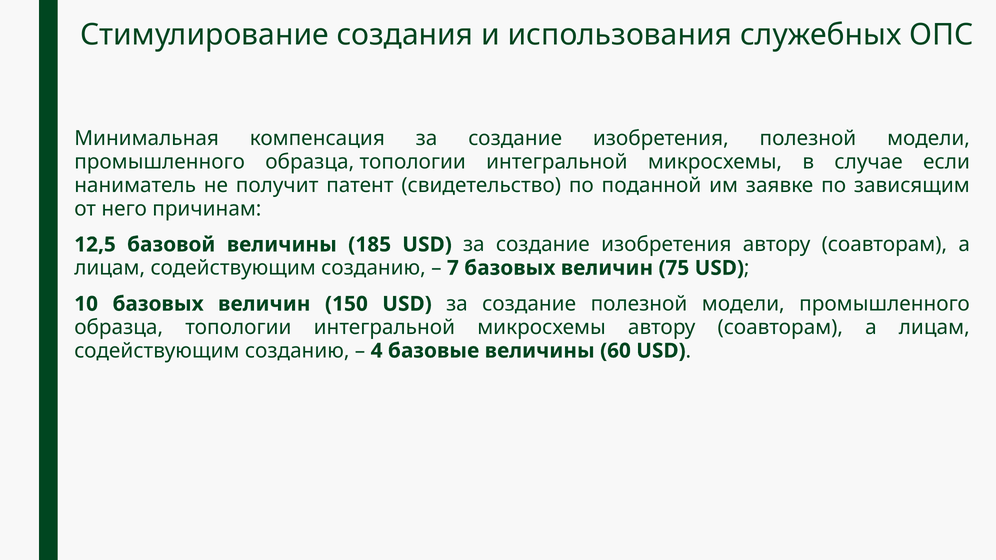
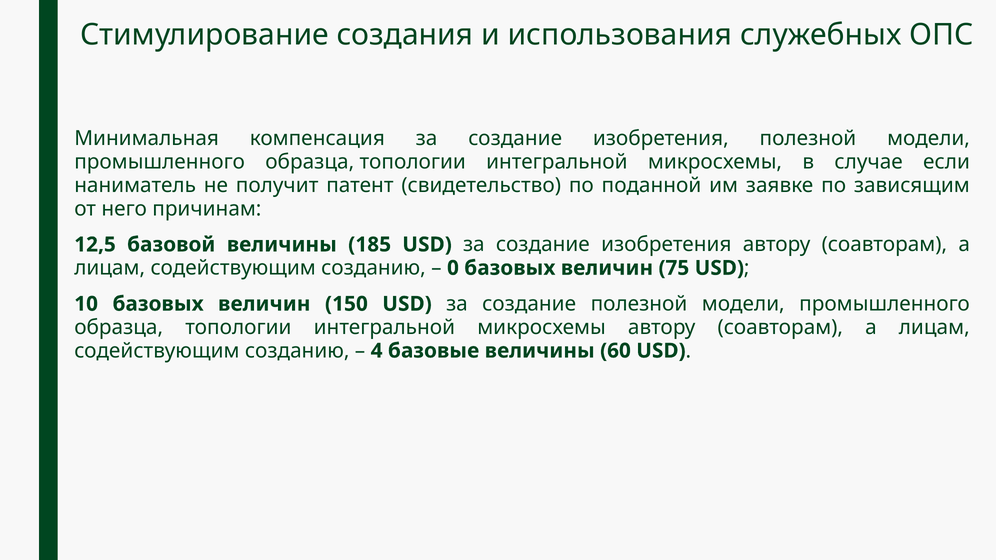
7: 7 -> 0
